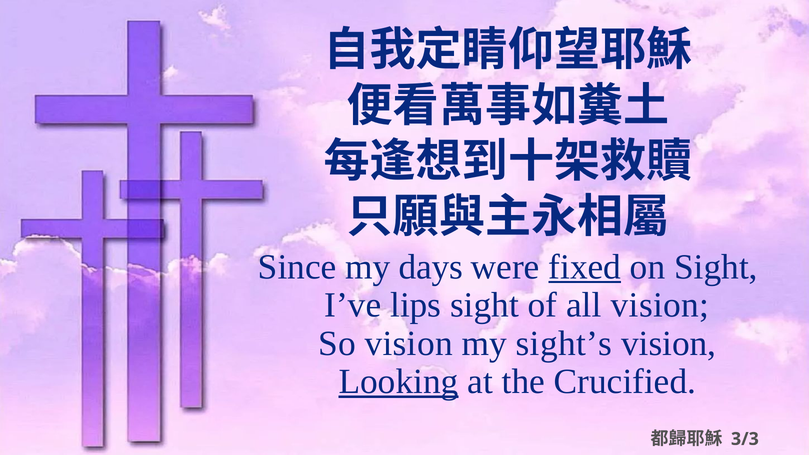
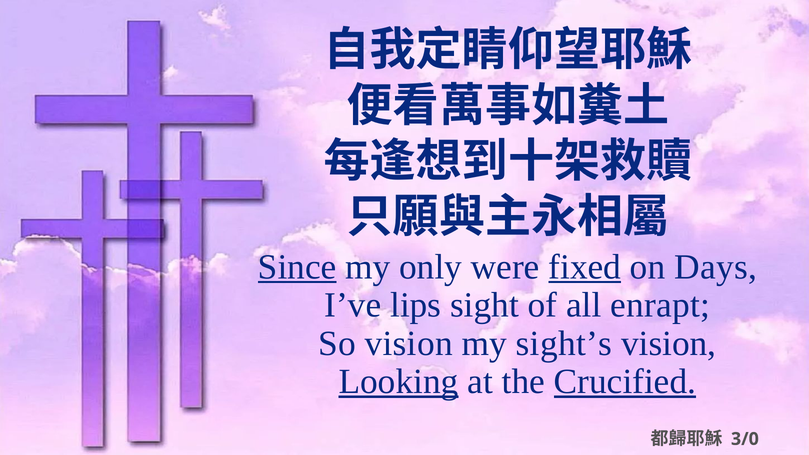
Since underline: none -> present
days: days -> only
on Sight: Sight -> Days
all vision: vision -> enrapt
Crucified underline: none -> present
3/3: 3/3 -> 3/0
